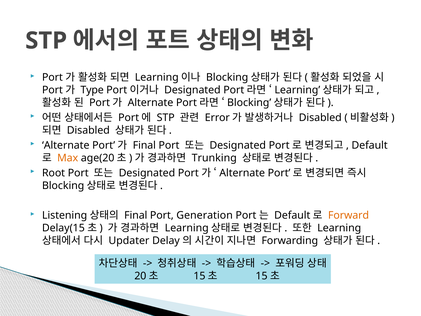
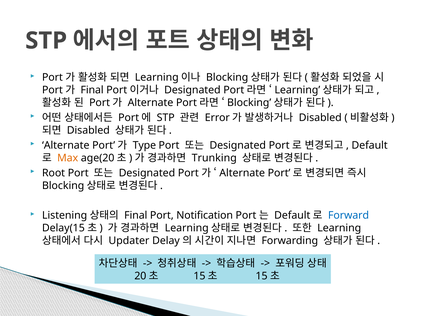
Type at (92, 90): Type -> Final
Final at (144, 145): Final -> Type
Generation: Generation -> Notification
Forward colour: orange -> blue
